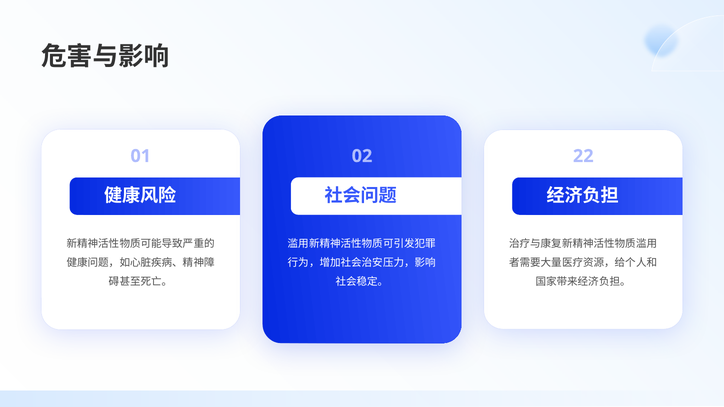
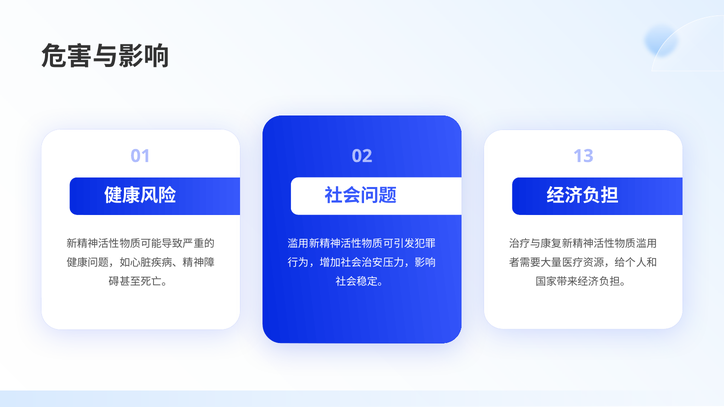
22: 22 -> 13
